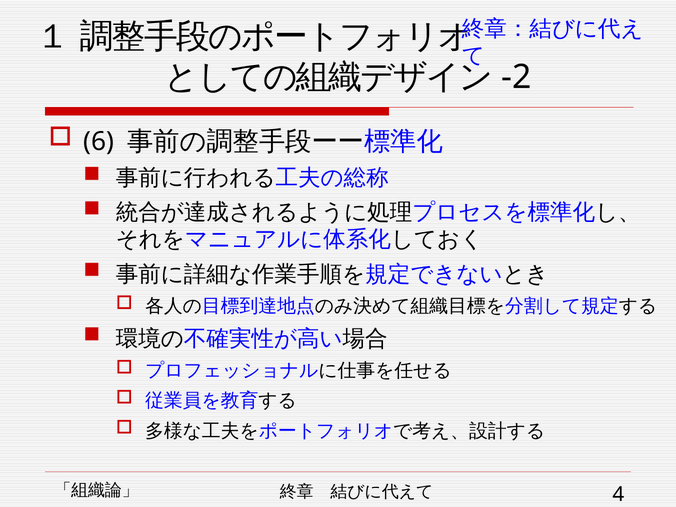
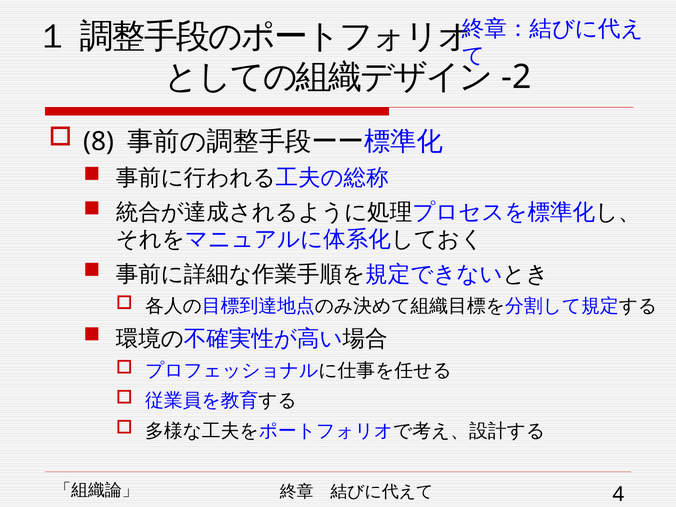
6: 6 -> 8
